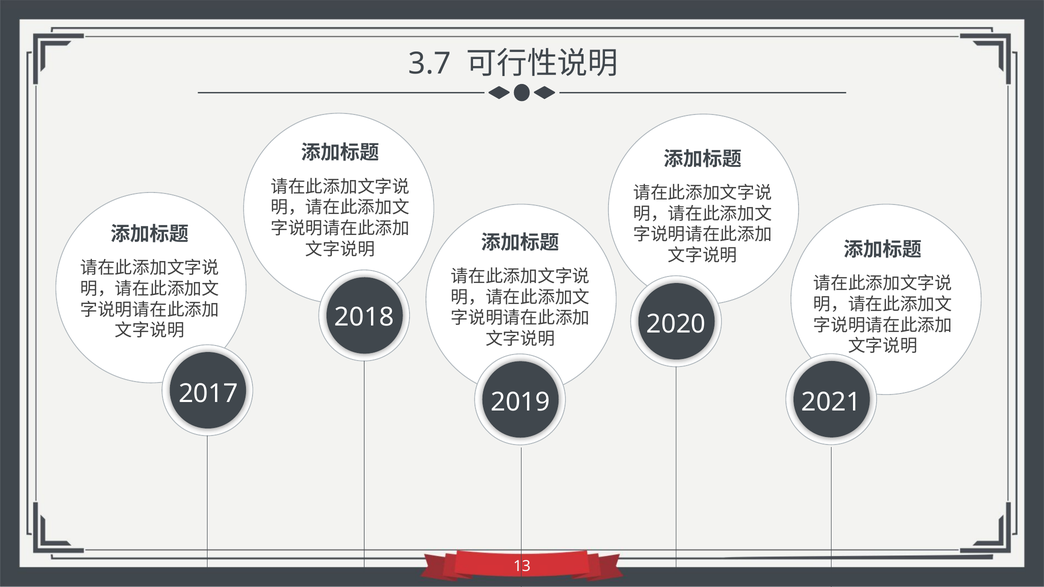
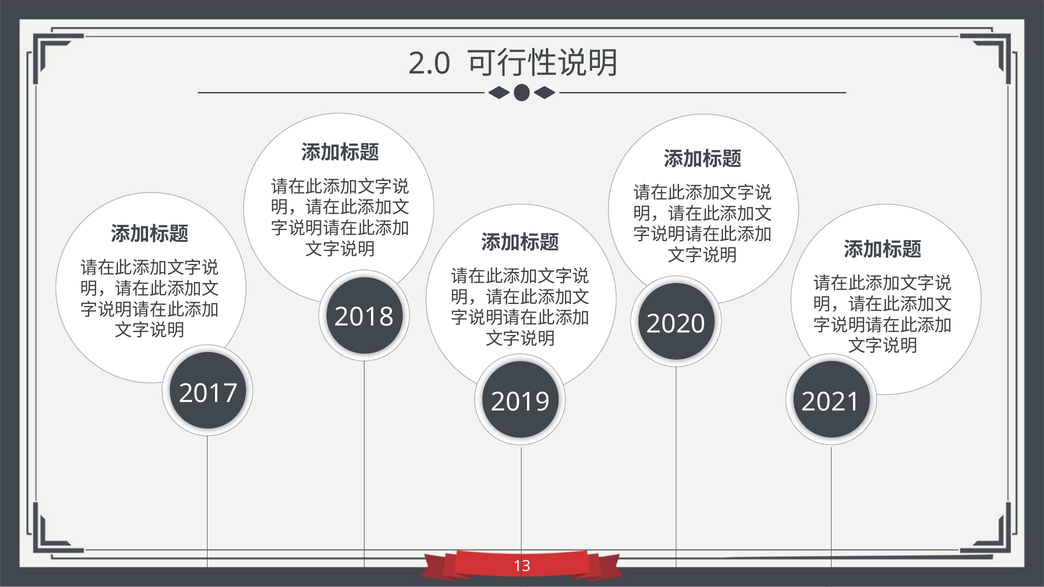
3.7: 3.7 -> 2.0
